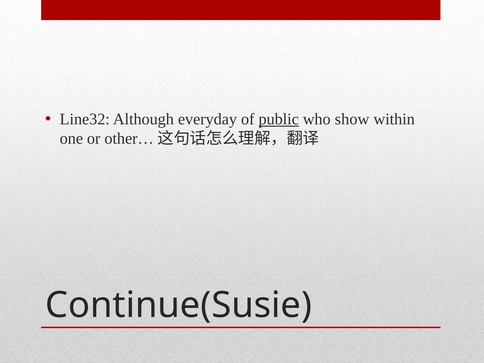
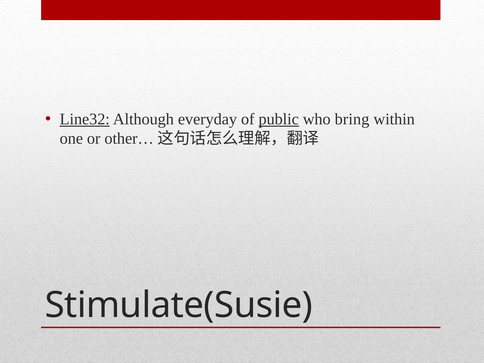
Line32 underline: none -> present
show: show -> bring
Continue(Susie: Continue(Susie -> Stimulate(Susie
